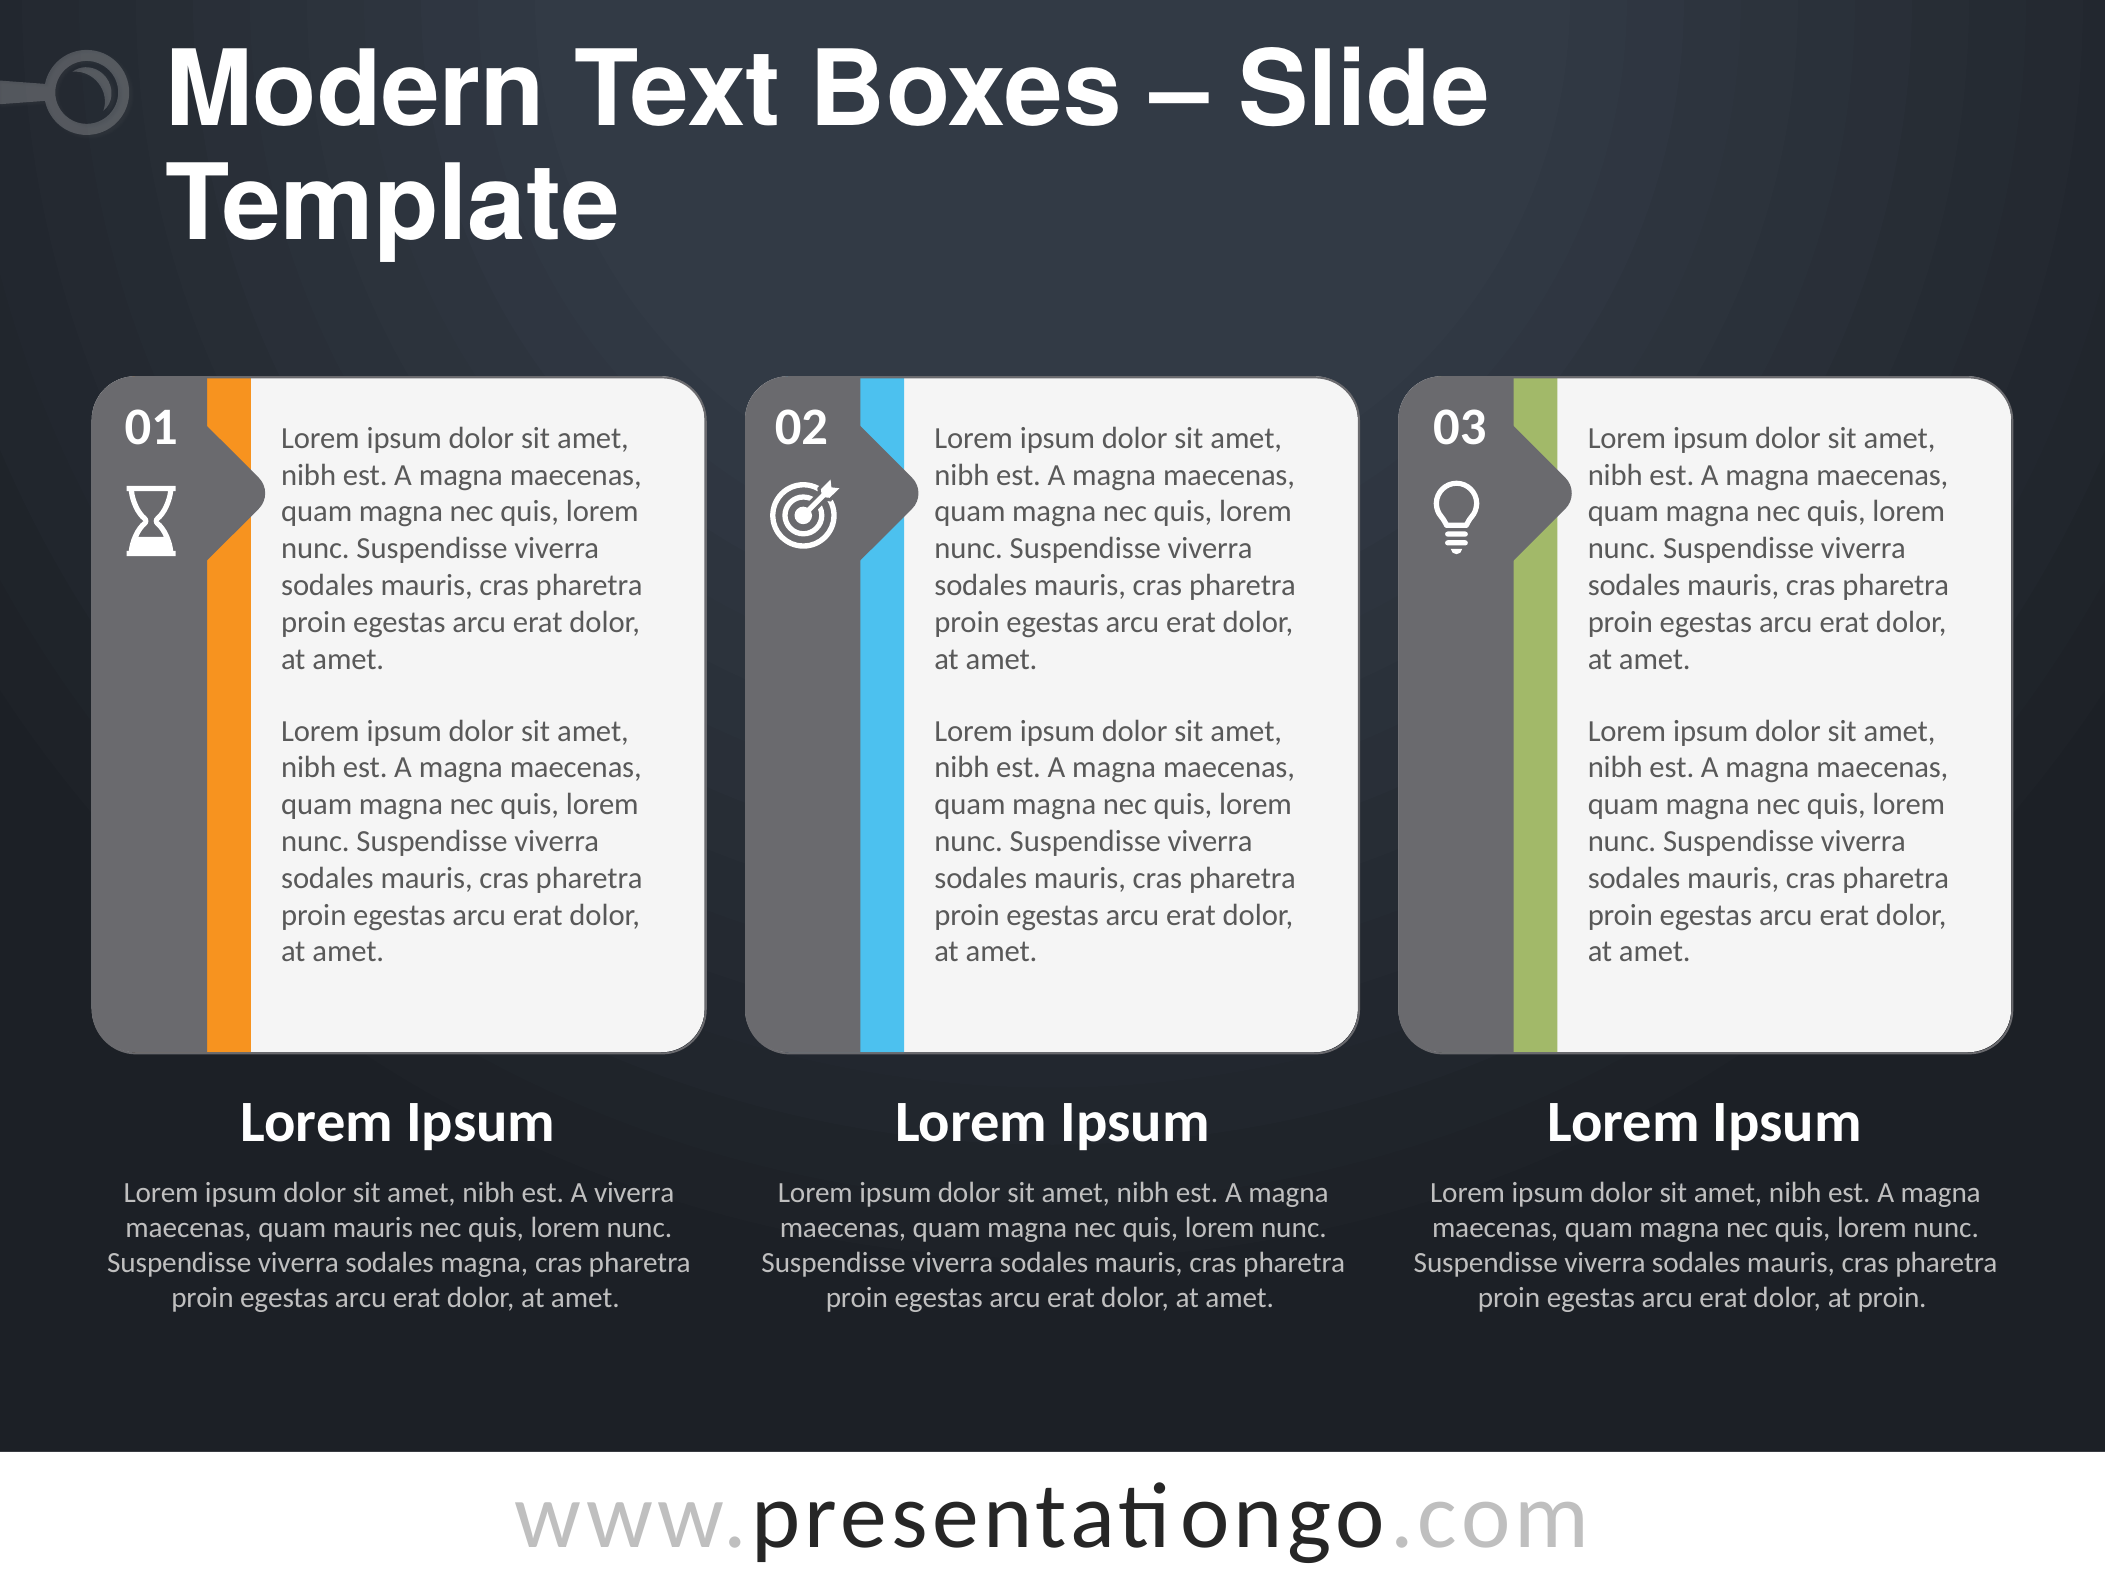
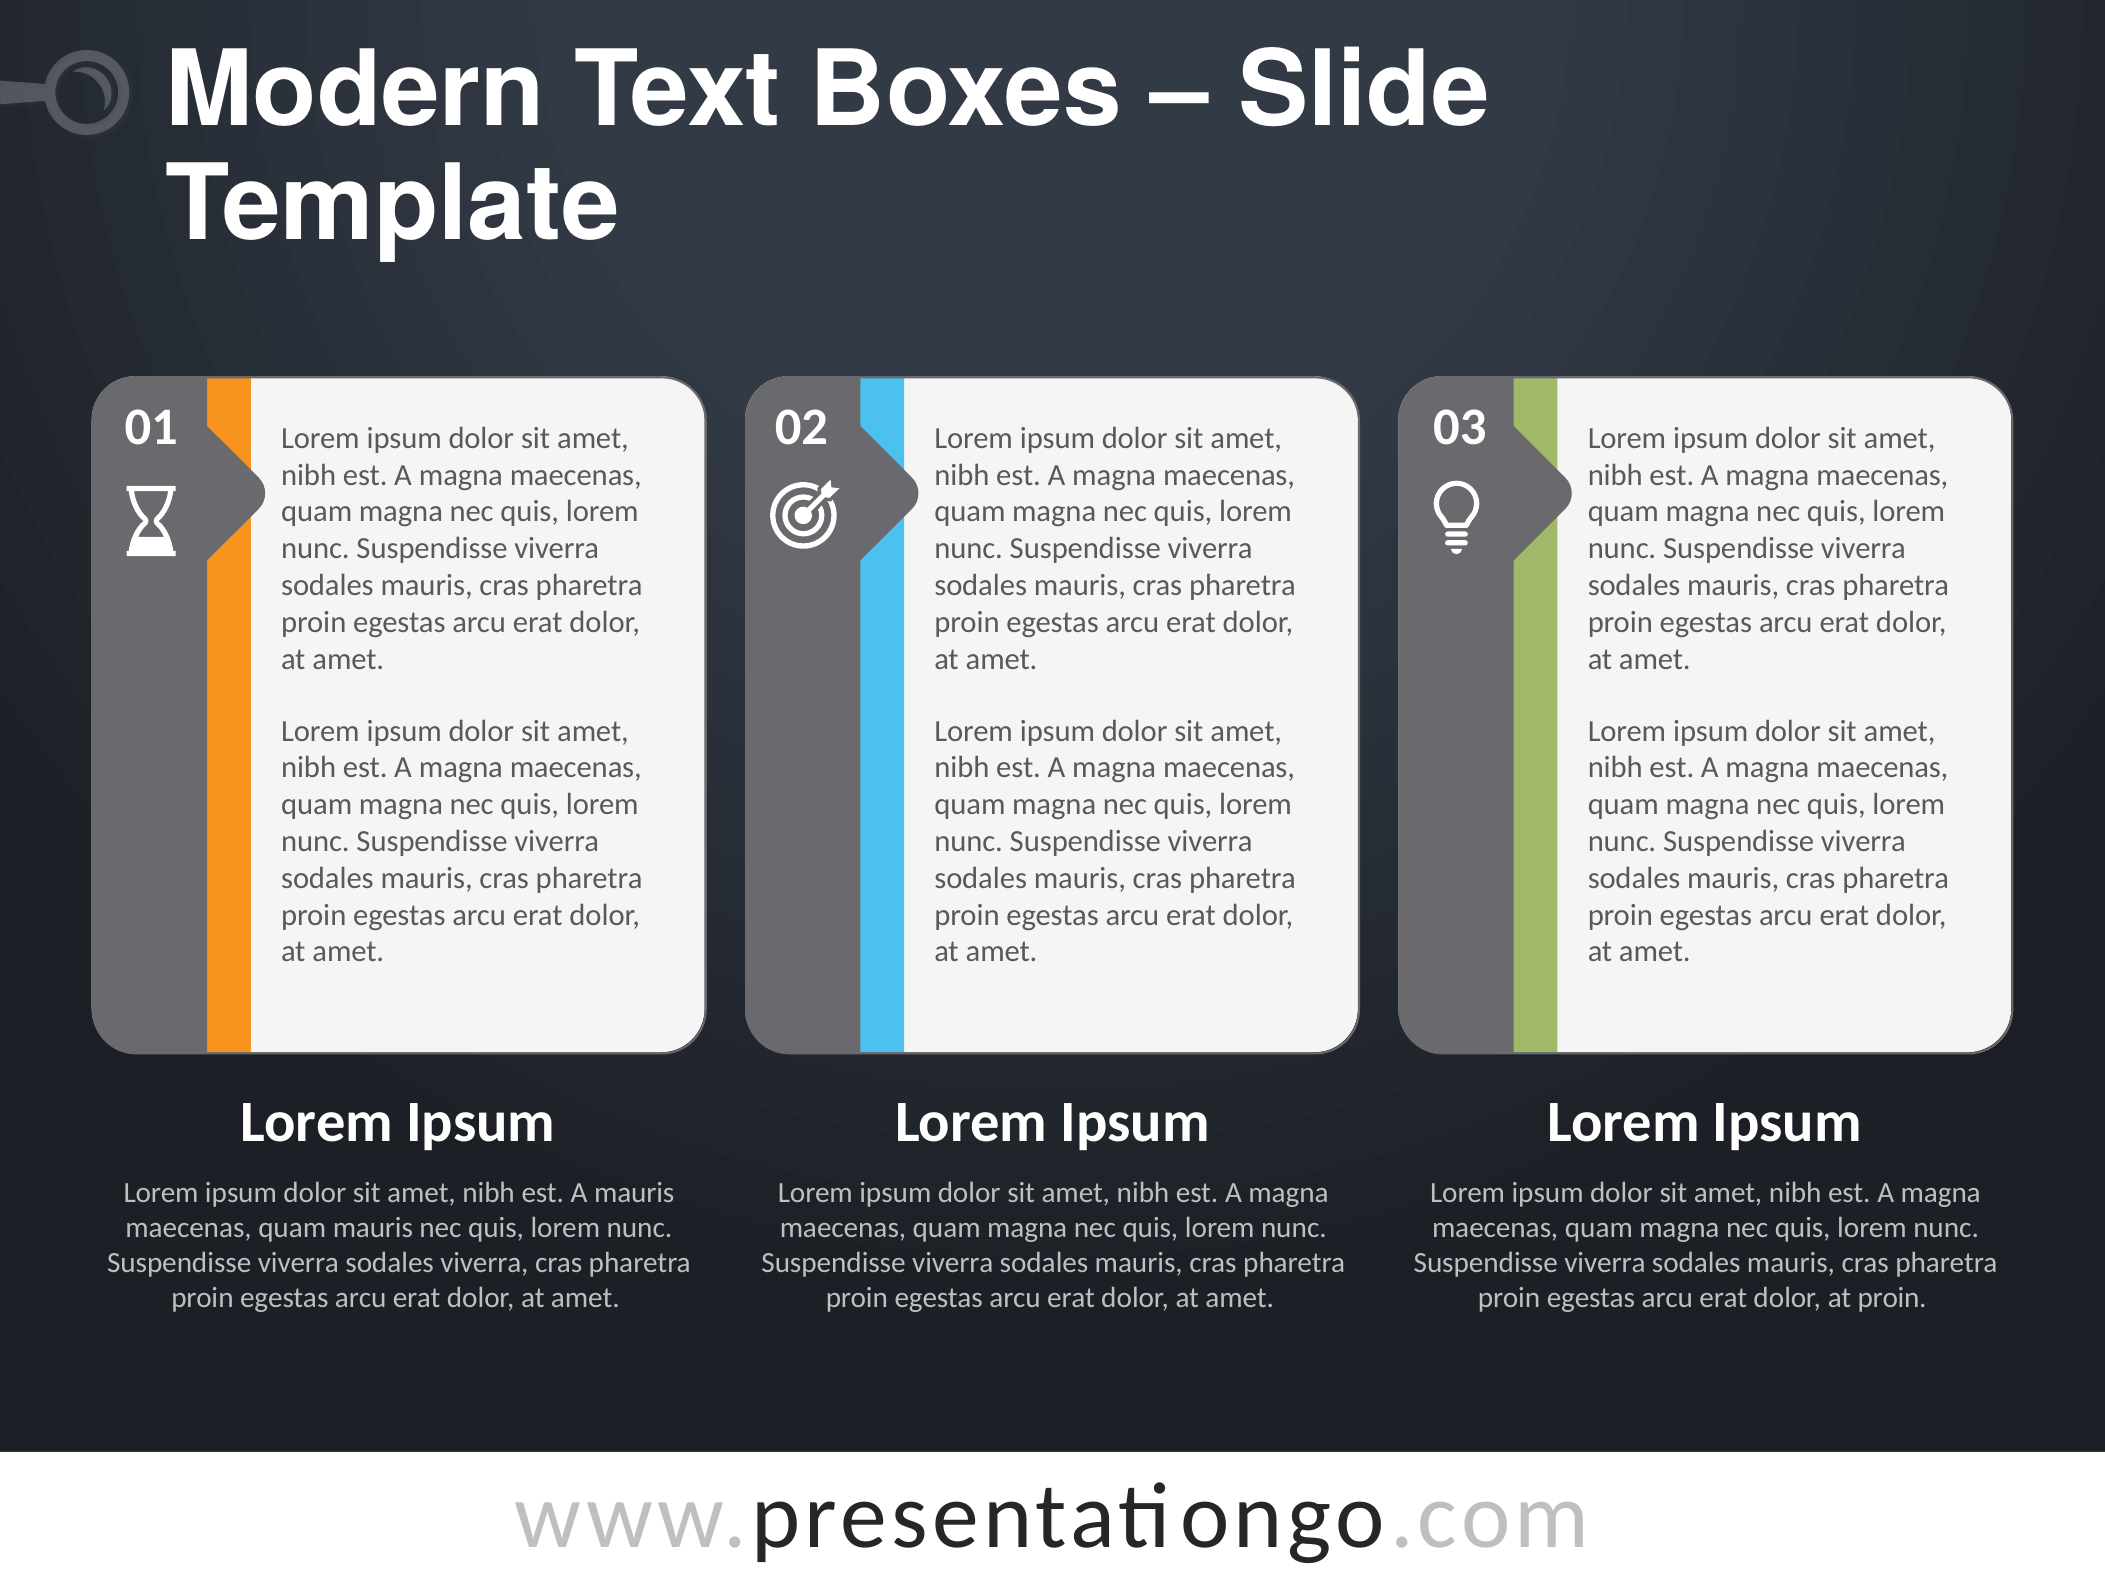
A viverra: viverra -> mauris
sodales magna: magna -> viverra
